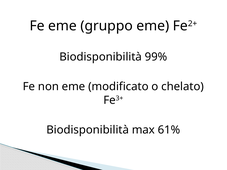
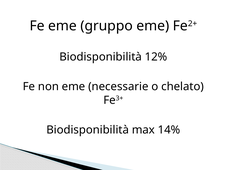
99%: 99% -> 12%
modificato: modificato -> necessarie
61%: 61% -> 14%
